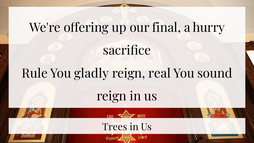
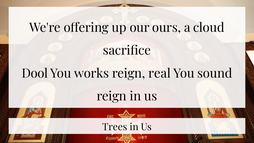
final: final -> ours
hurry: hurry -> cloud
Rule: Rule -> Dool
gladly: gladly -> works
